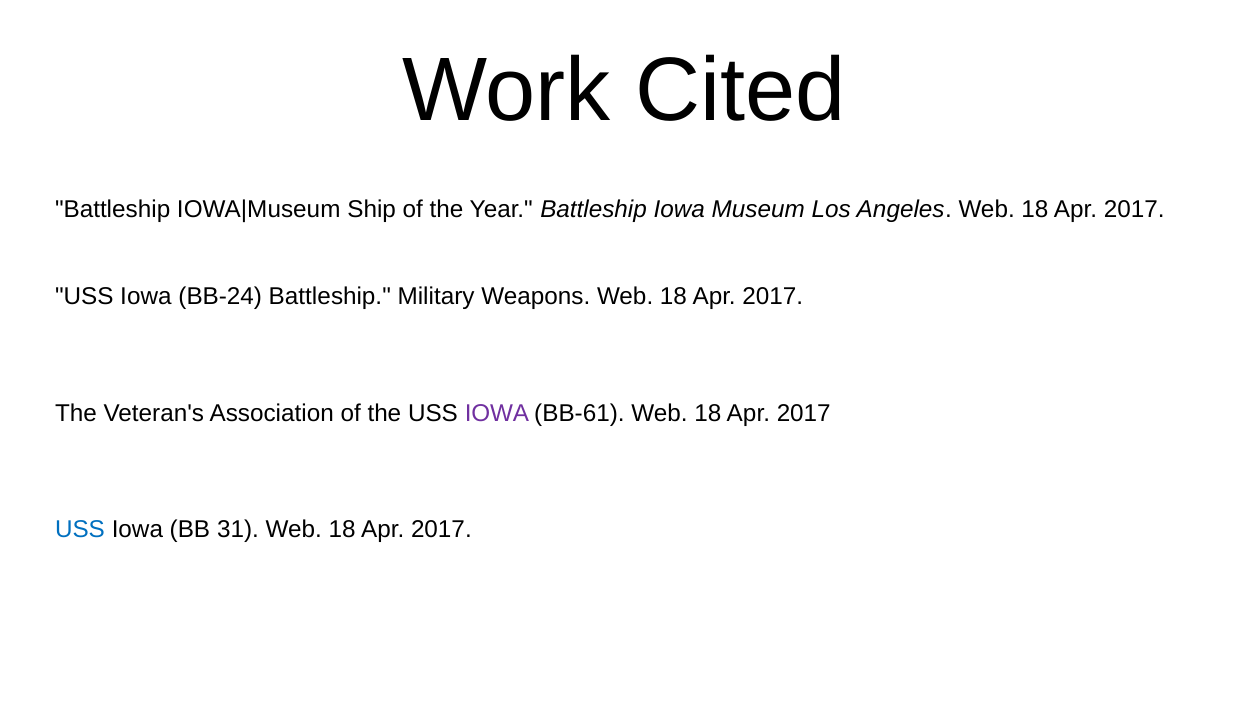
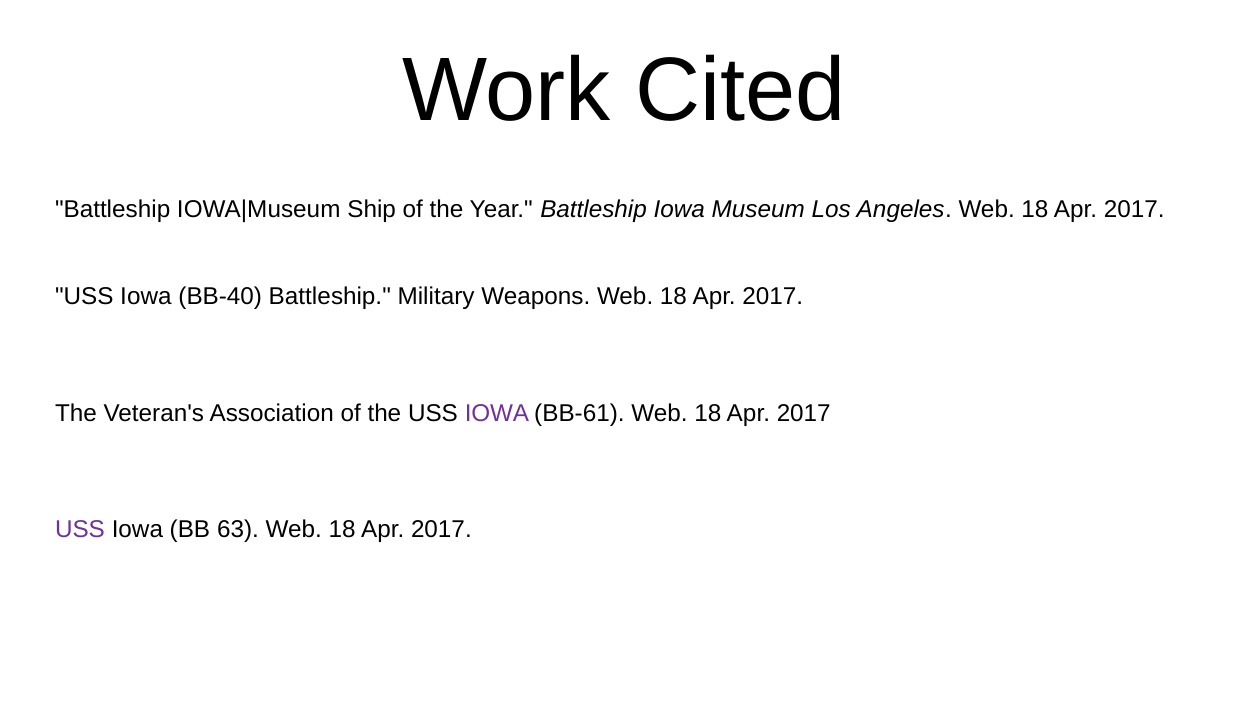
BB-24: BB-24 -> BB-40
USS at (80, 530) colour: blue -> purple
31: 31 -> 63
